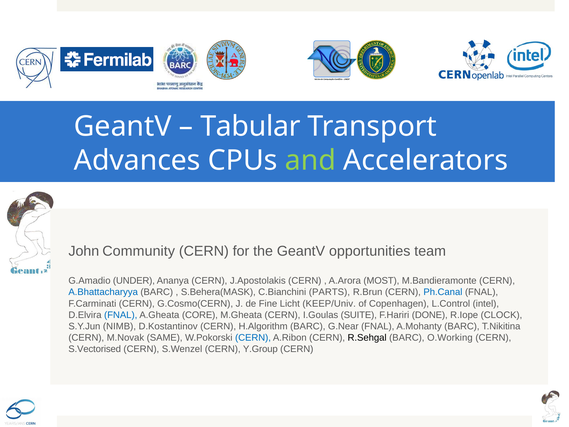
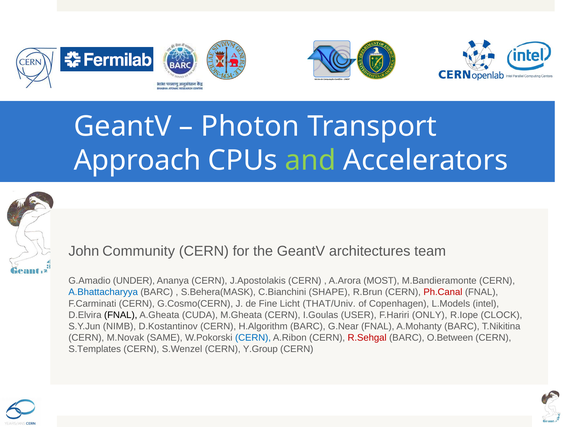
Tabular: Tabular -> Photon
Advances: Advances -> Approach
opportunities: opportunities -> architectures
PARTS: PARTS -> SHAPE
Ph.Canal colour: blue -> red
KEEP/Univ: KEEP/Univ -> THAT/Univ
L.Control: L.Control -> L.Models
FNAL at (121, 315) colour: blue -> black
CORE: CORE -> CUDA
SUITE: SUITE -> USER
DONE: DONE -> ONLY
R.Sehgal colour: black -> red
O.Working: O.Working -> O.Between
S.Vectorised: S.Vectorised -> S.Templates
